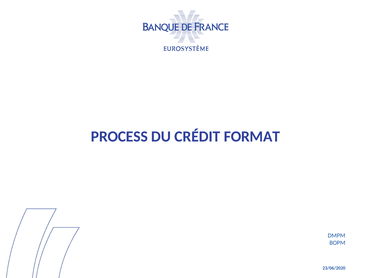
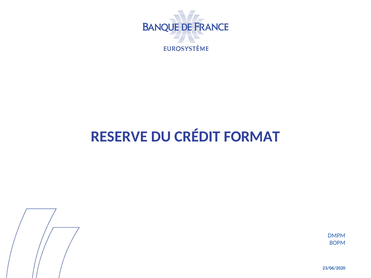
PROCESS: PROCESS -> RESERVE
